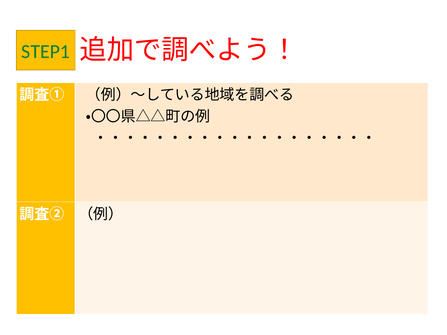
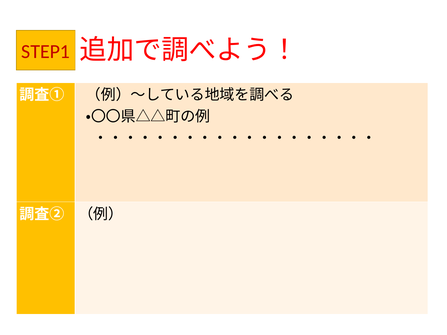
STEP1 colour: green -> red
